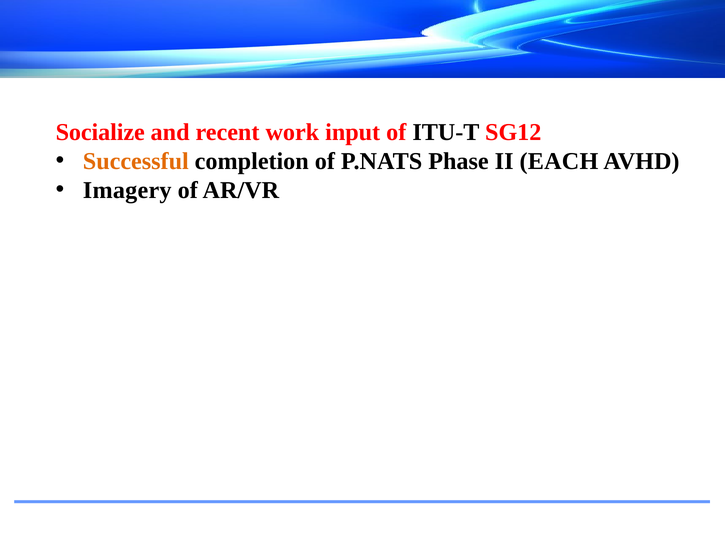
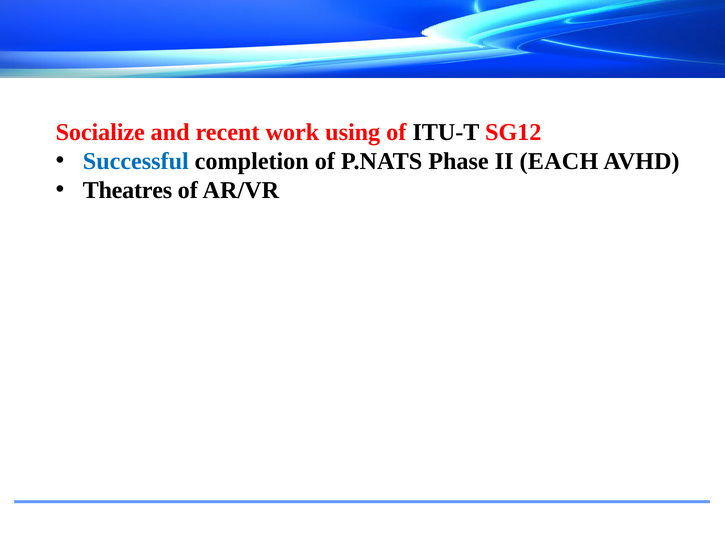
input: input -> using
Successful colour: orange -> blue
Imagery: Imagery -> Theatres
